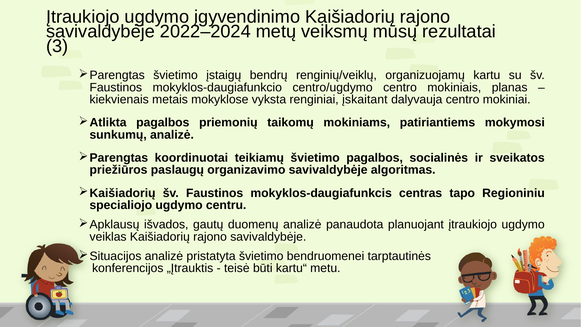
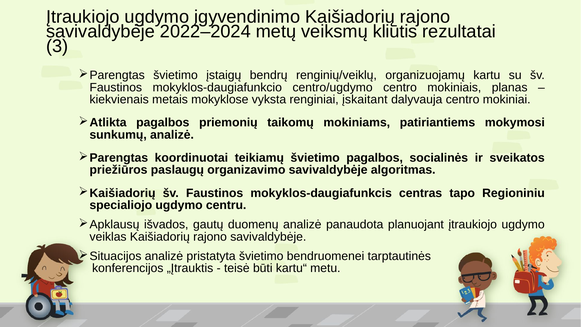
mūsų: mūsų -> kliūtis
